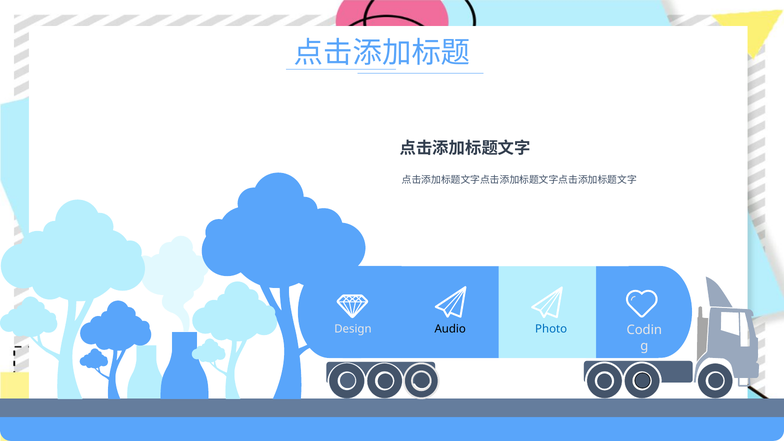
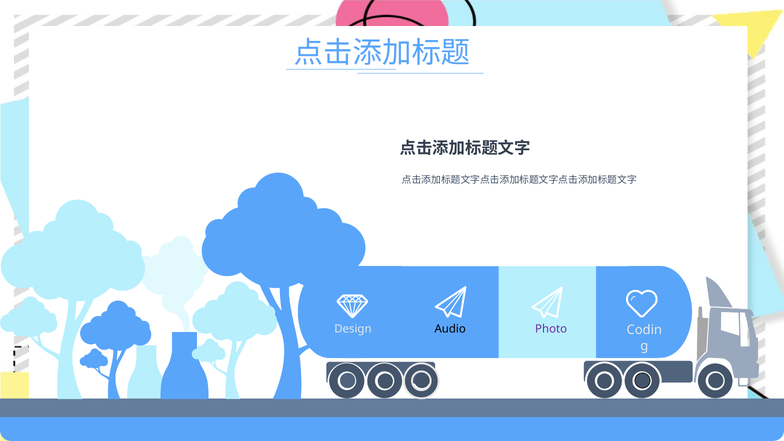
Photo colour: blue -> purple
